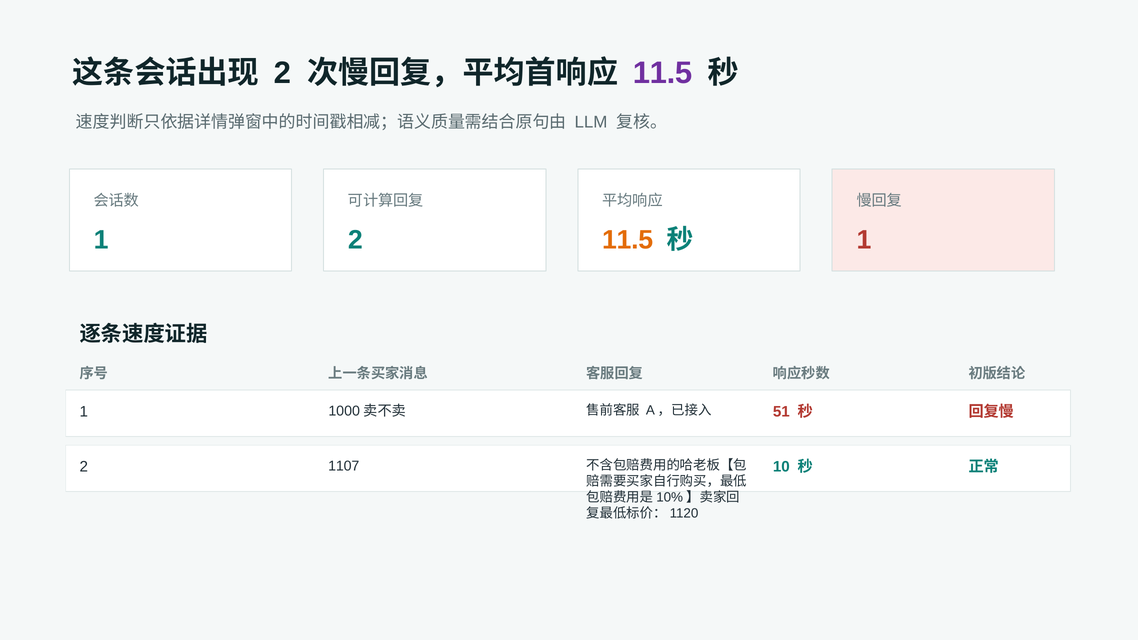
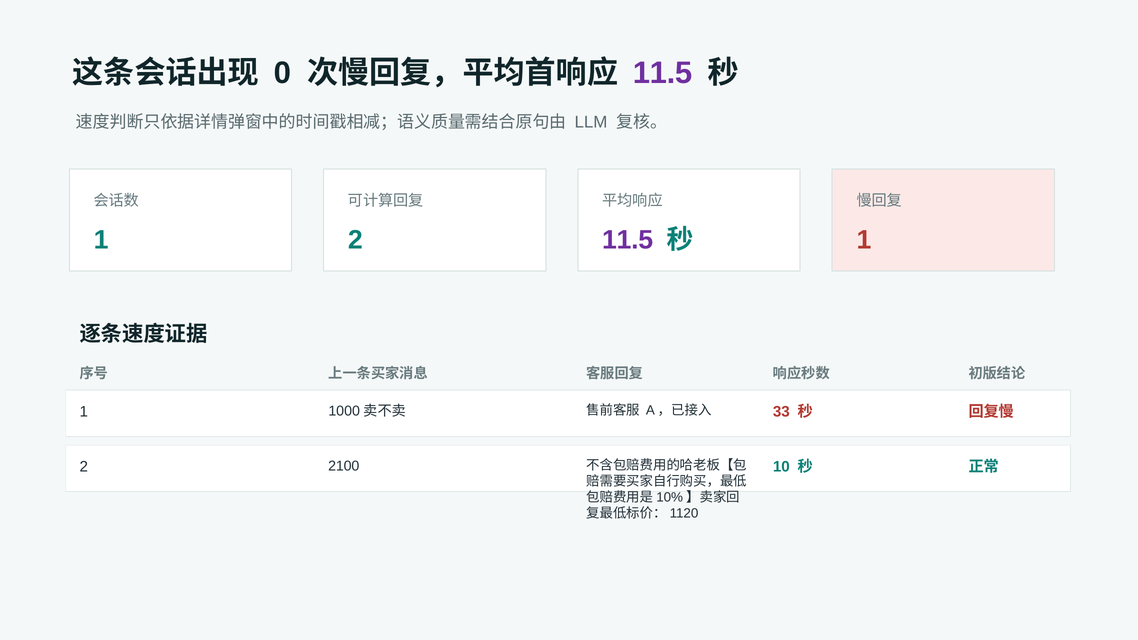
2 at (282, 73): 2 -> 0
11.5 at (628, 240) colour: orange -> purple
51: 51 -> 33
1107: 1107 -> 2100
